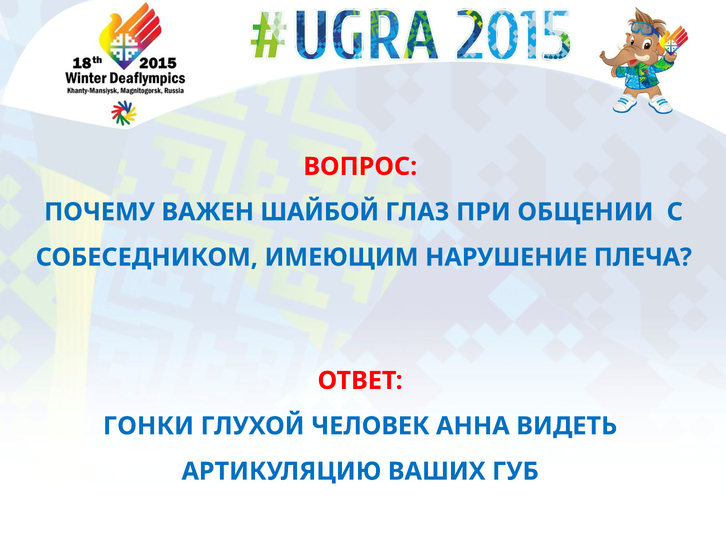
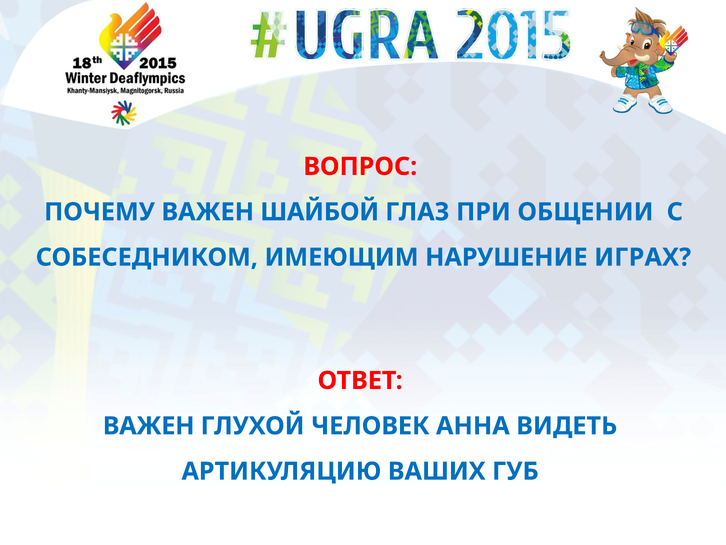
ПЛЕЧА: ПЛЕЧА -> ИГРАХ
ГОНКИ at (148, 426): ГОНКИ -> ВАЖЕН
